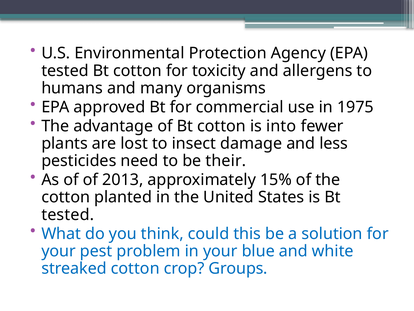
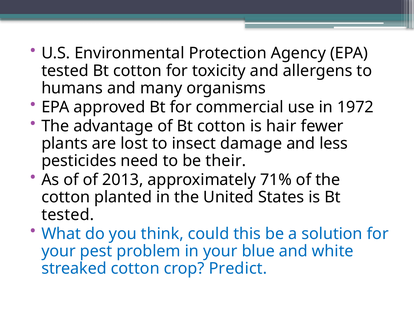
1975: 1975 -> 1972
into: into -> hair
15%: 15% -> 71%
Groups: Groups -> Predict
